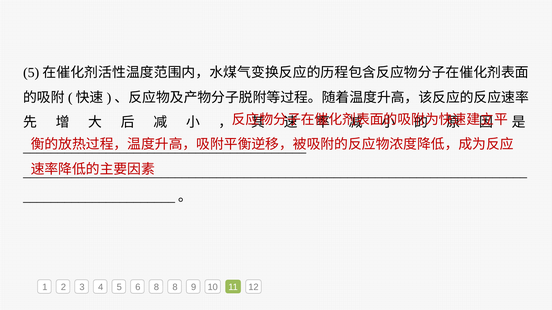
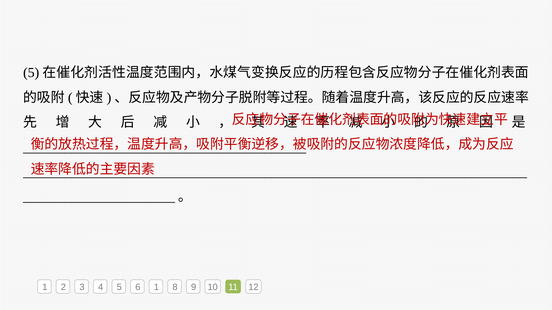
6 8: 8 -> 1
